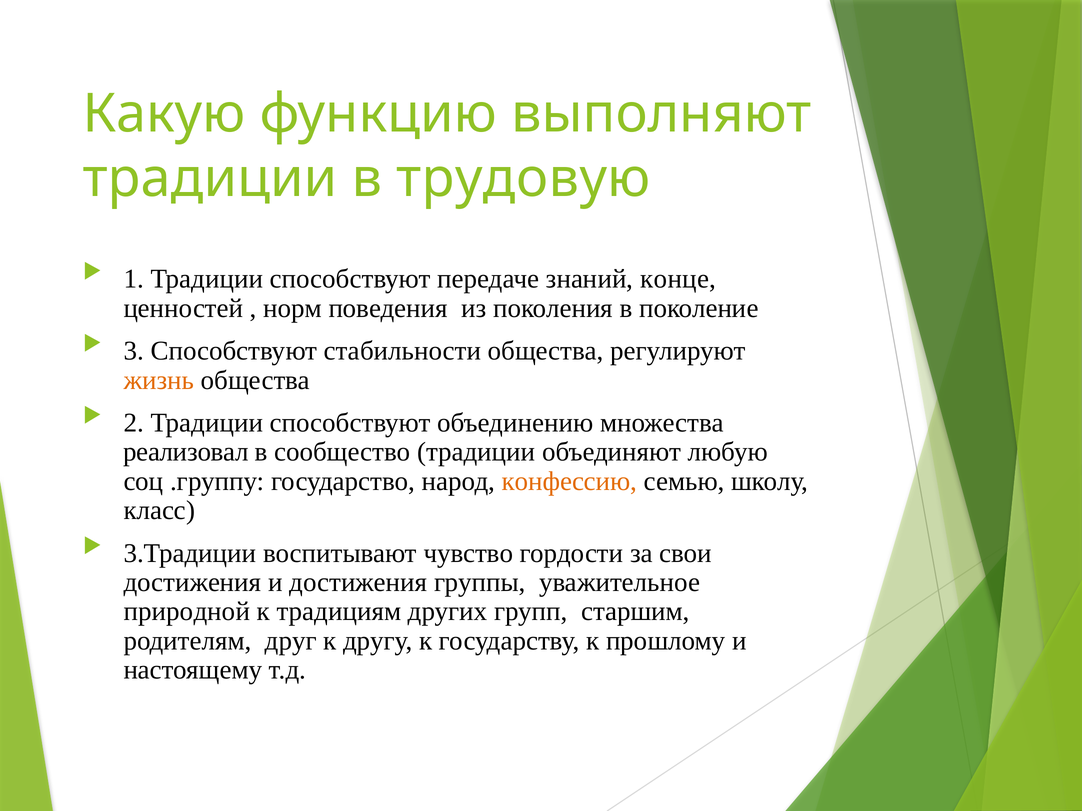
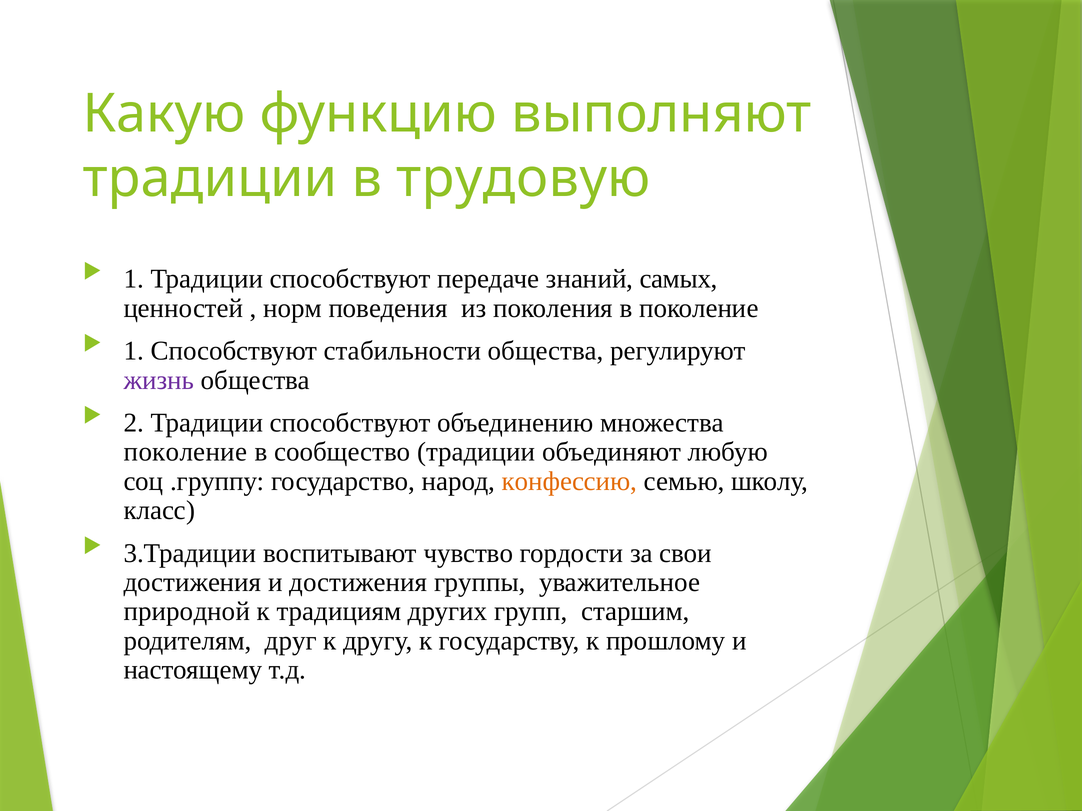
конце: конце -> самых
3 at (134, 351): 3 -> 1
жизнь colour: orange -> purple
реализовал at (186, 452): реализовал -> поколение
